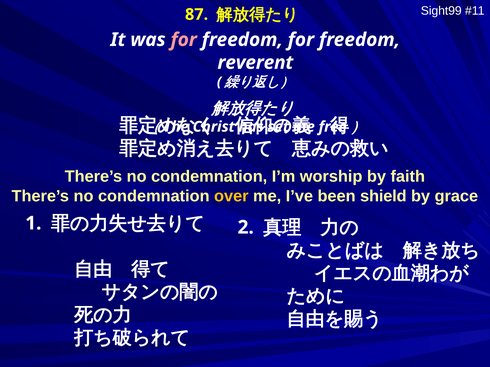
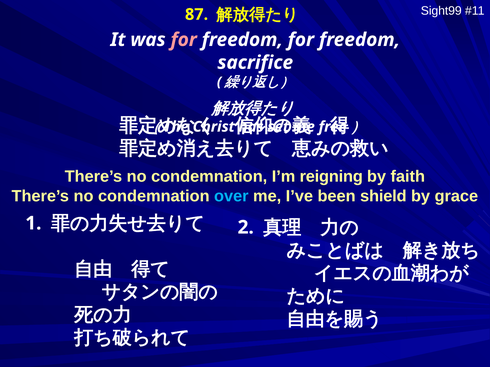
reverent: reverent -> sacrifice
worship: worship -> reigning
over colour: yellow -> light blue
